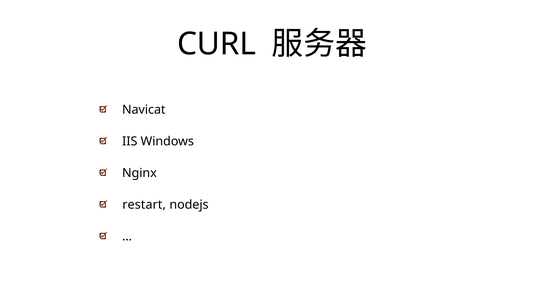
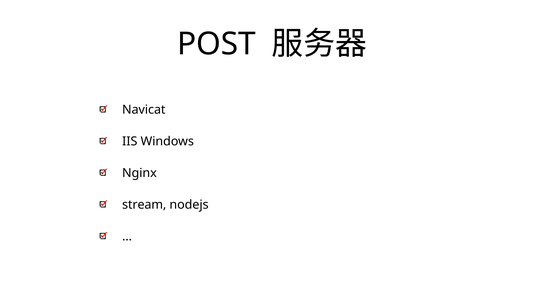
CURL: CURL -> POST
restart: restart -> stream
